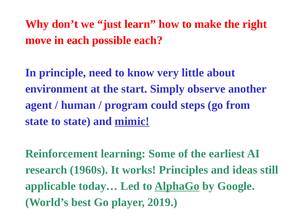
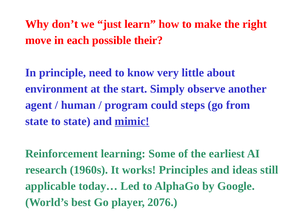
possible each: each -> their
AlphaGo underline: present -> none
2019: 2019 -> 2076
